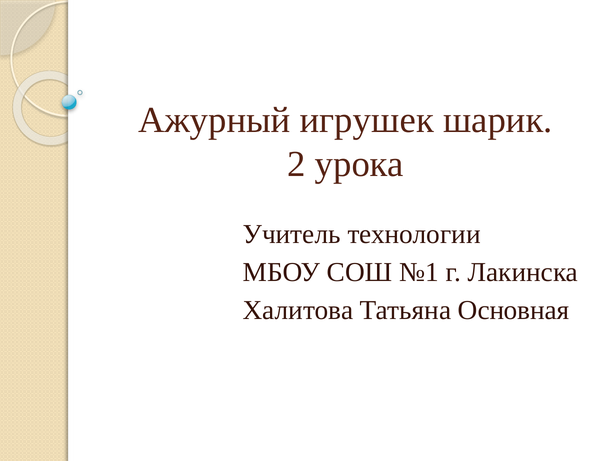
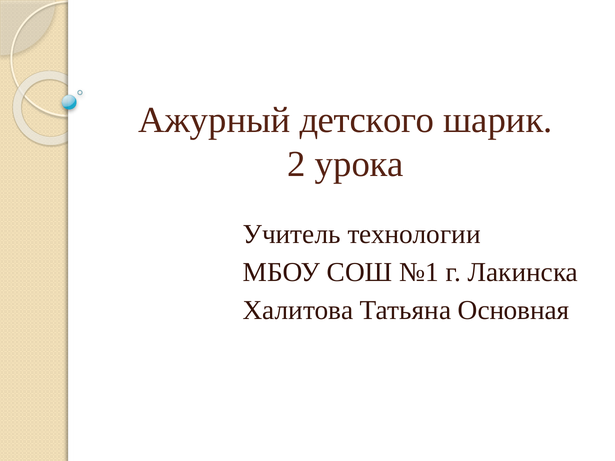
игрушек: игрушек -> детского
